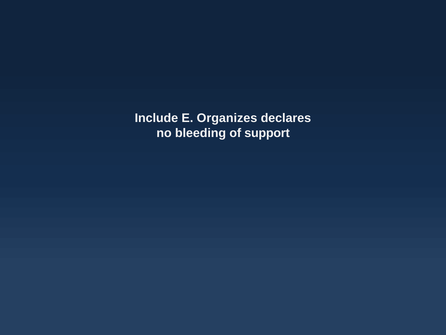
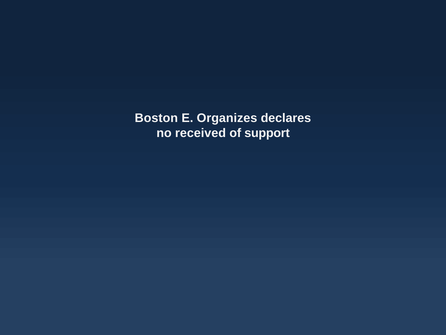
Include: Include -> Boston
bleeding: bleeding -> received
